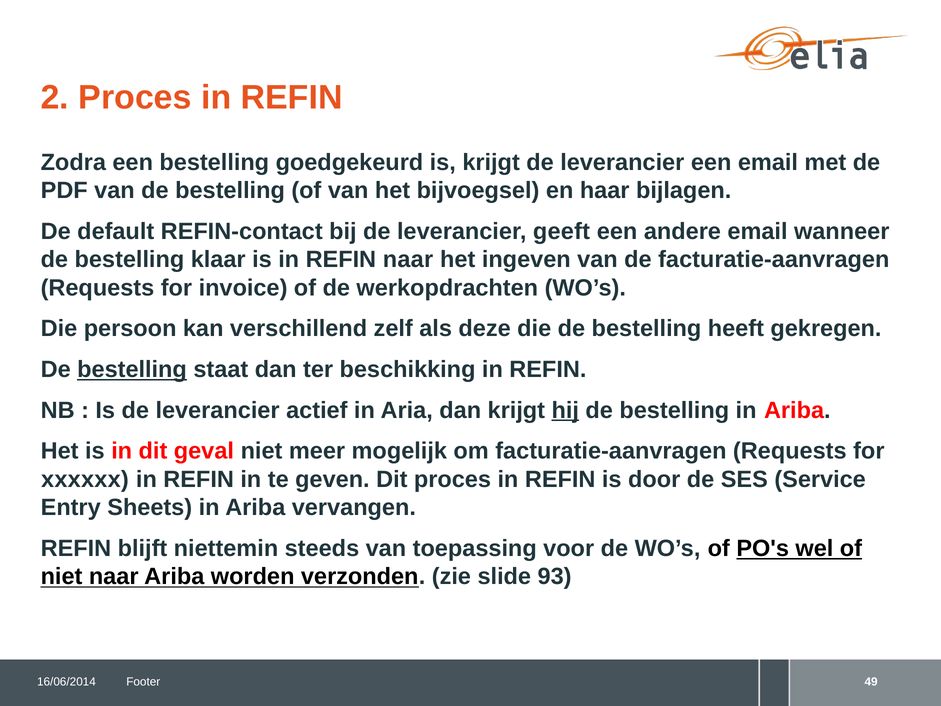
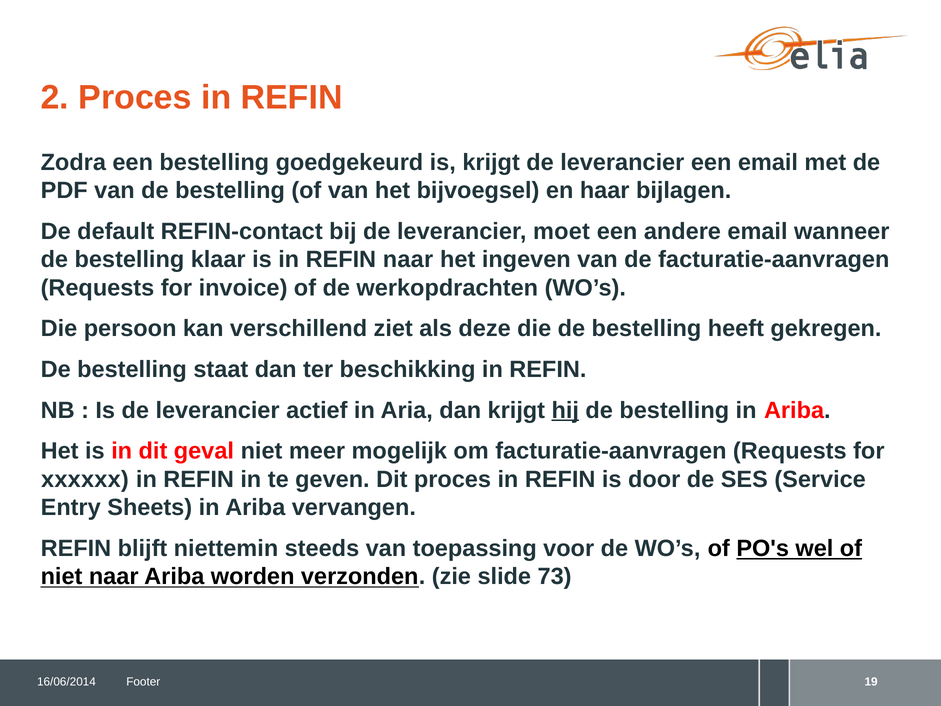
geeft: geeft -> moet
zelf: zelf -> ziet
bestelling at (132, 369) underline: present -> none
93: 93 -> 73
49: 49 -> 19
